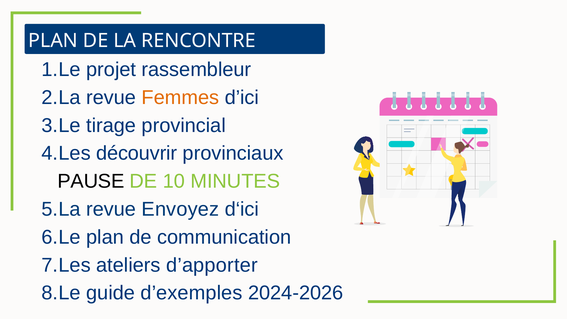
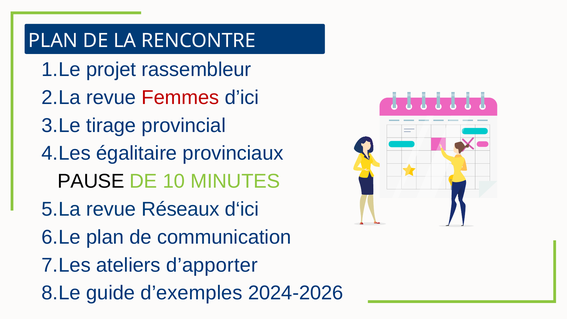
Femmes colour: orange -> red
découvrir: découvrir -> égalitaire
Envoyez: Envoyez -> Réseaux
